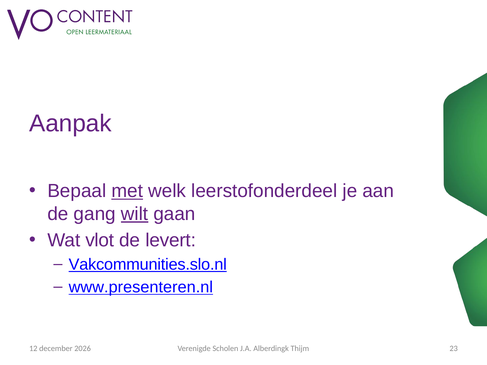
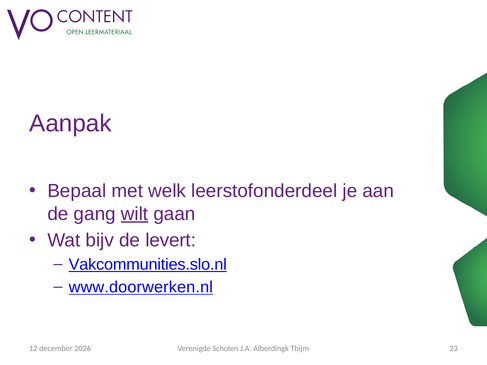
met underline: present -> none
vlot: vlot -> bijv
www.presenteren.nl: www.presenteren.nl -> www.doorwerken.nl
